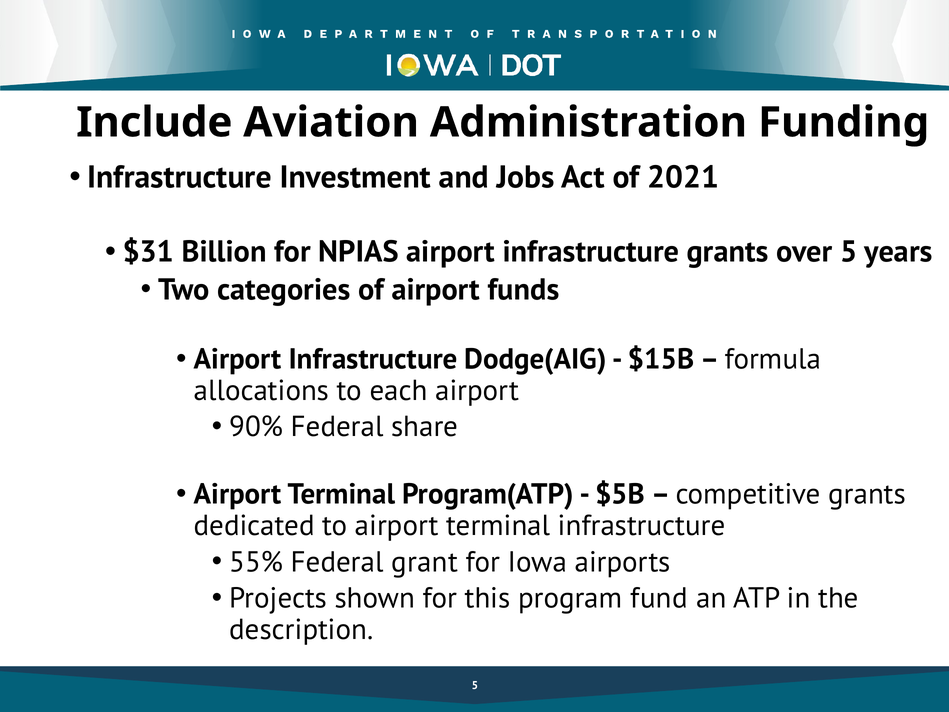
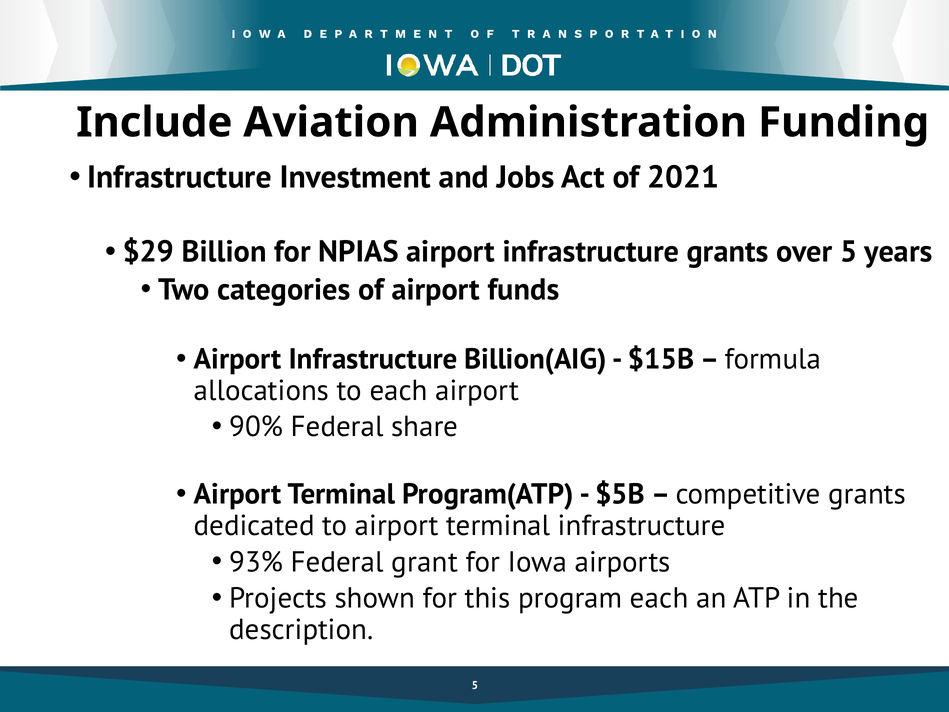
$31: $31 -> $29
Dodge(AIG: Dodge(AIG -> Billion(AIG
55%: 55% -> 93%
program fund: fund -> each
